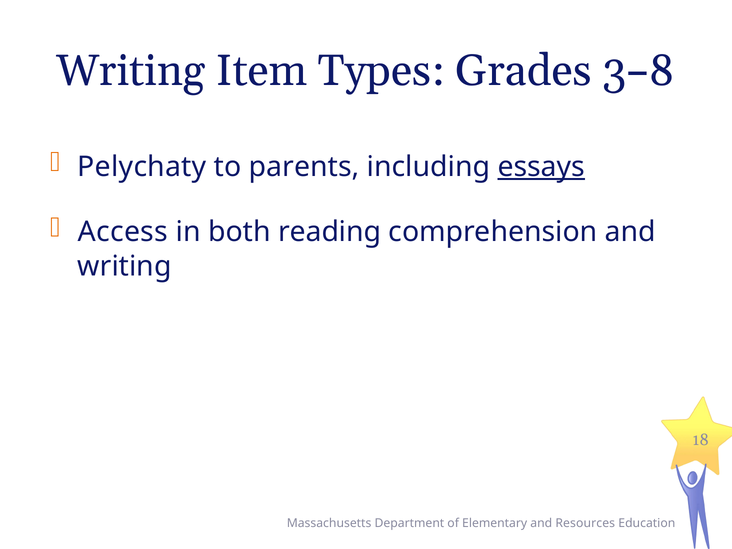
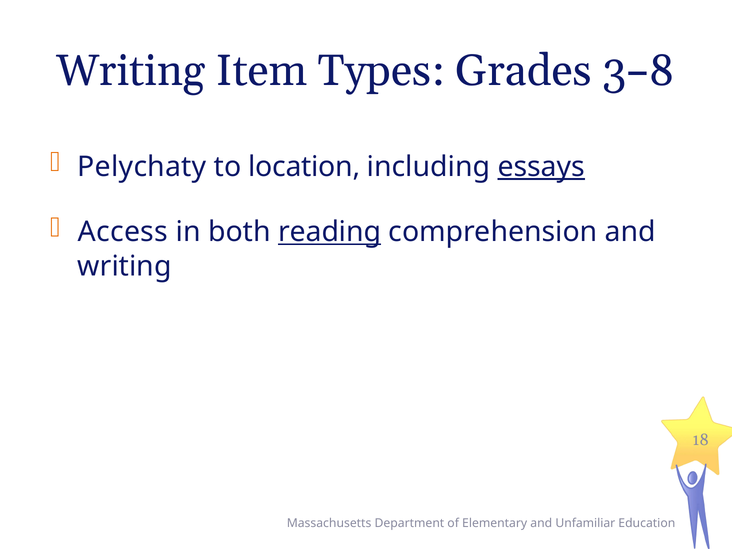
parents: parents -> location
reading underline: none -> present
Resources: Resources -> Unfamiliar
